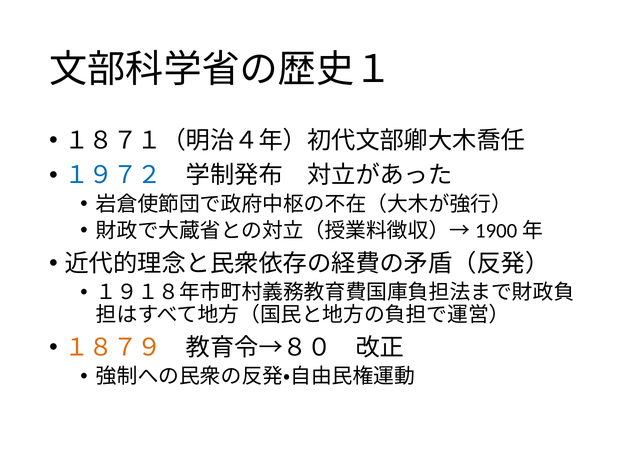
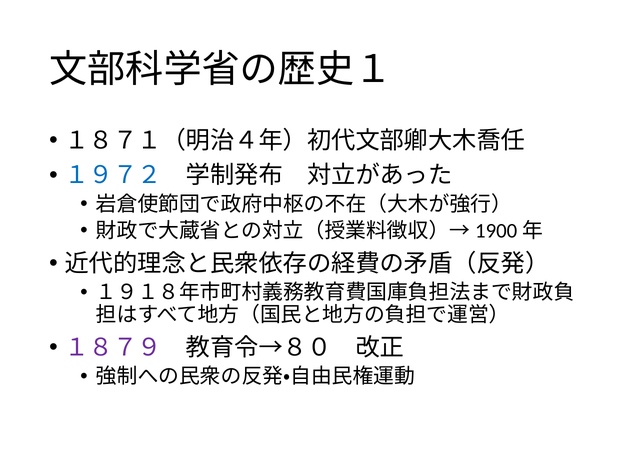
１８７９ colour: orange -> purple
